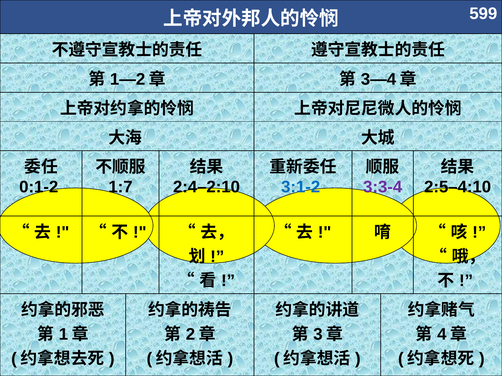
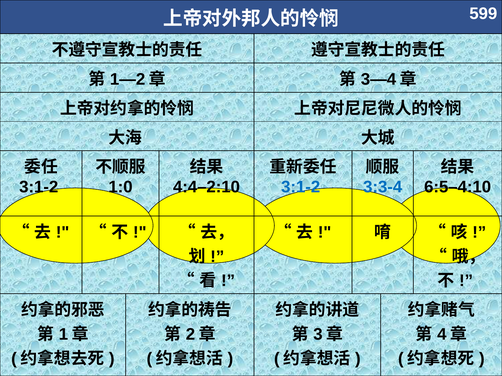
0:1-2 at (39, 187): 0:1-2 -> 3:1-2
1:7: 1:7 -> 1:0
2:4–2:10: 2:4–2:10 -> 4:4–2:10
3:3-4 colour: purple -> blue
2:5–4:10: 2:5–4:10 -> 6:5–4:10
